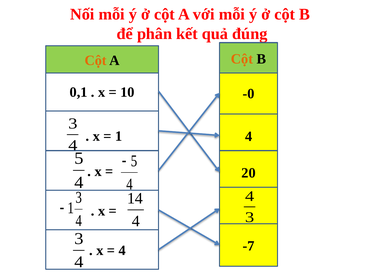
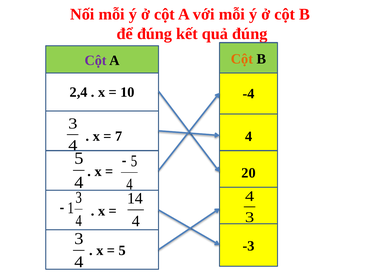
để phân: phân -> đúng
Cột at (96, 60) colour: orange -> purple
0,1: 0,1 -> 2,4
-0: -0 -> -4
1 at (119, 136): 1 -> 7
-7: -7 -> -3
4 at (122, 251): 4 -> 5
